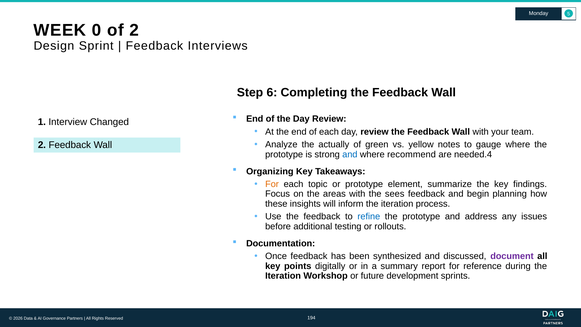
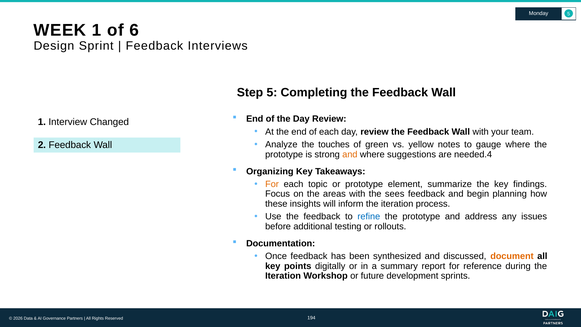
WEEK 0: 0 -> 1
of 2: 2 -> 6
Step 6: 6 -> 5
actually: actually -> touches
and at (350, 154) colour: blue -> orange
recommend: recommend -> suggestions
document colour: purple -> orange
